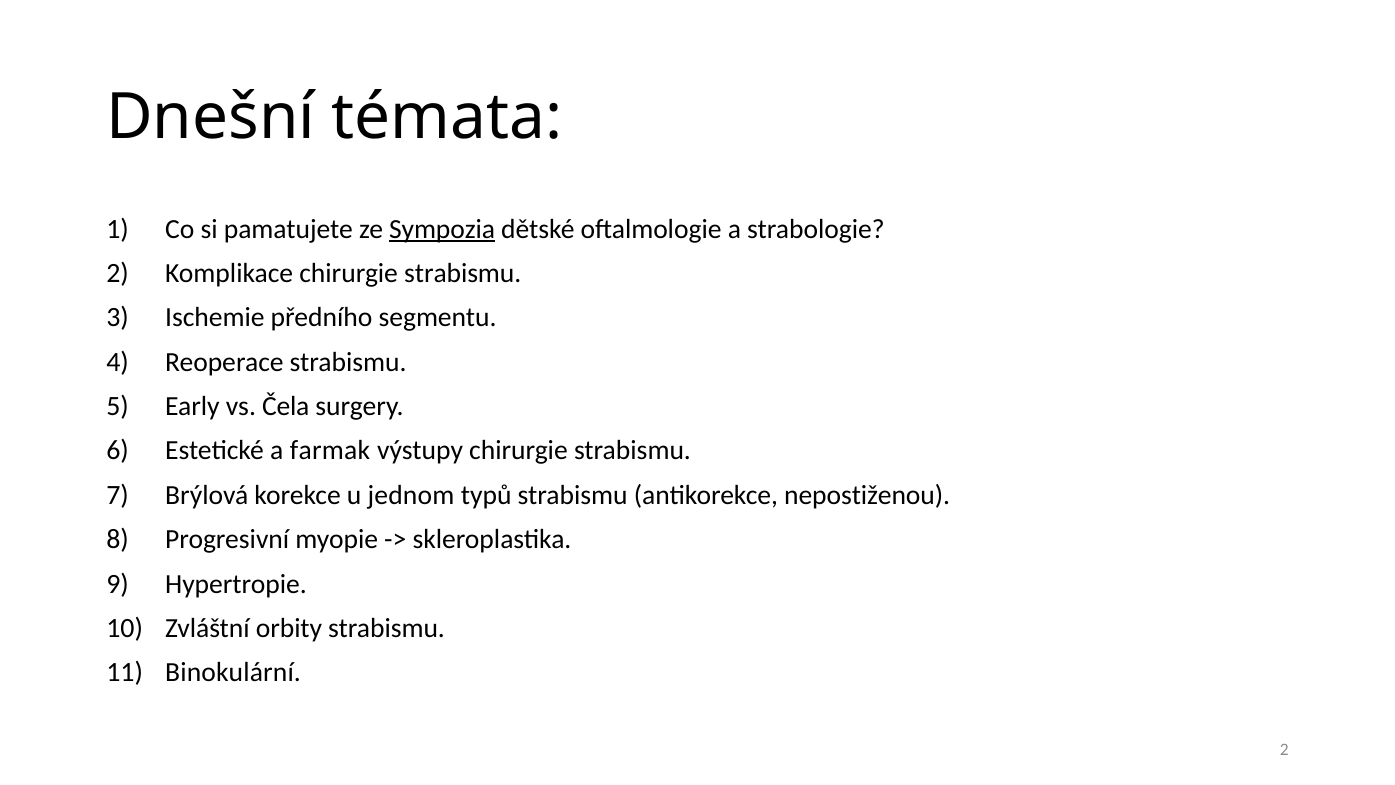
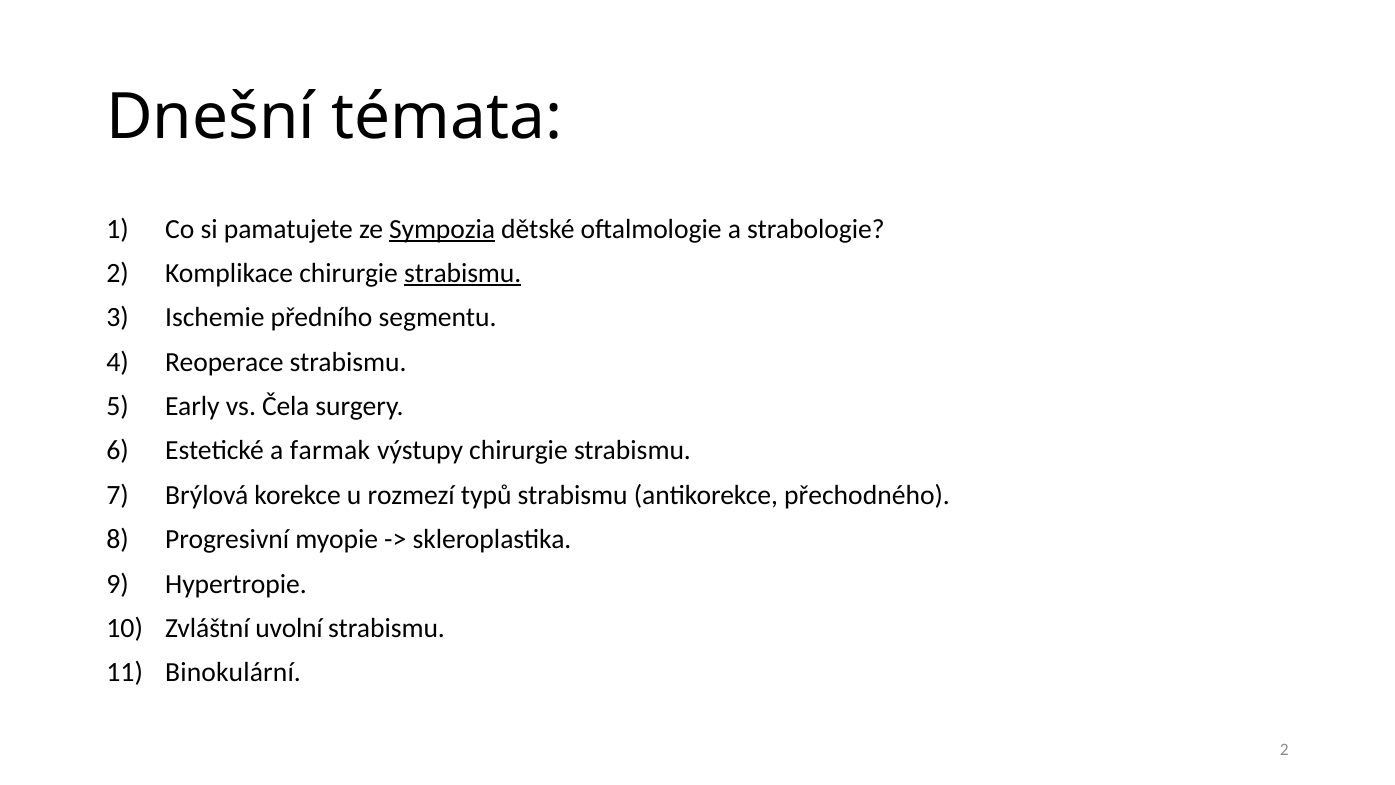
strabismu at (463, 273) underline: none -> present
jednom: jednom -> rozmezí
nepostiženou: nepostiženou -> přechodného
orbity: orbity -> uvolní
